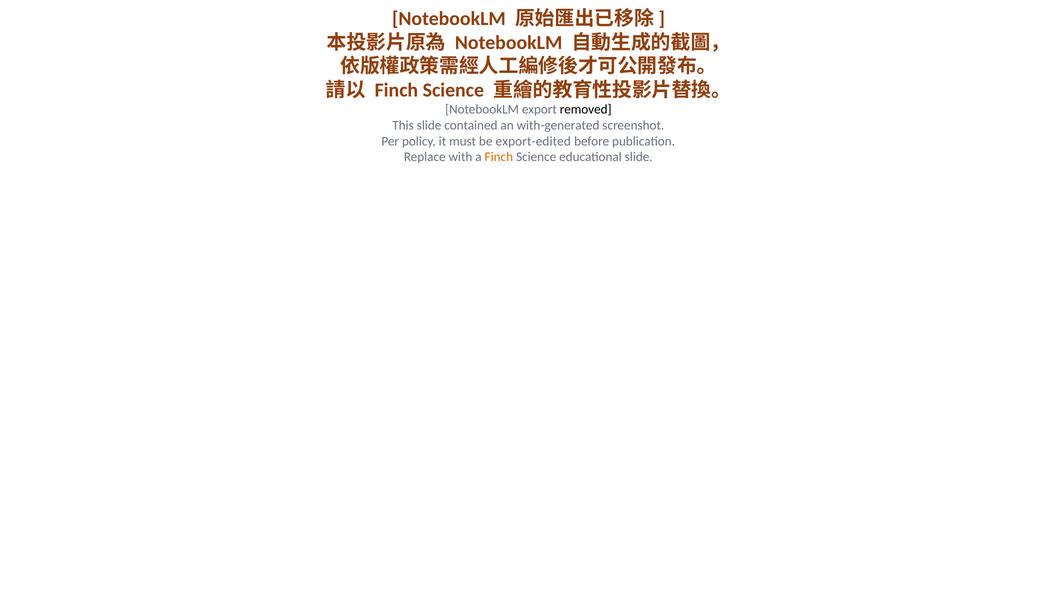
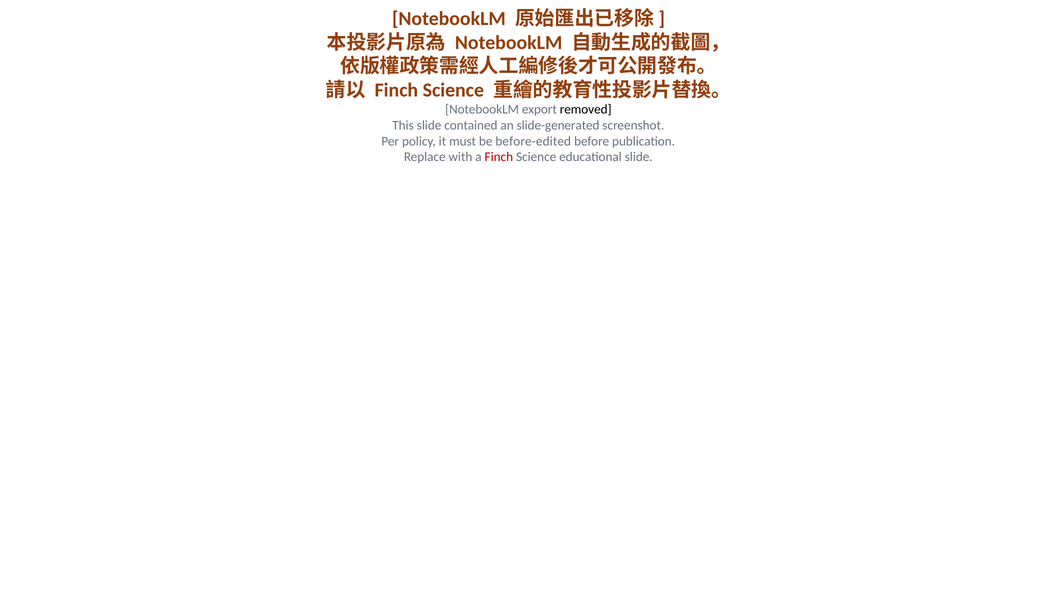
with-generated: with-generated -> slide-generated
export-edited: export-edited -> before-edited
Finch at (499, 157) colour: orange -> red
